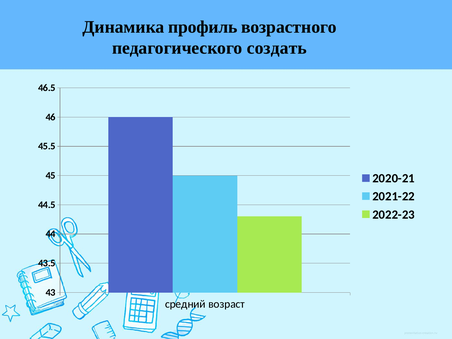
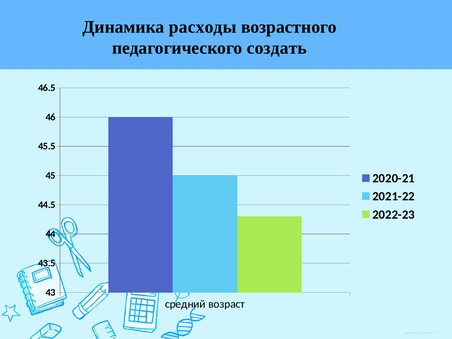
профиль: профиль -> расходы
